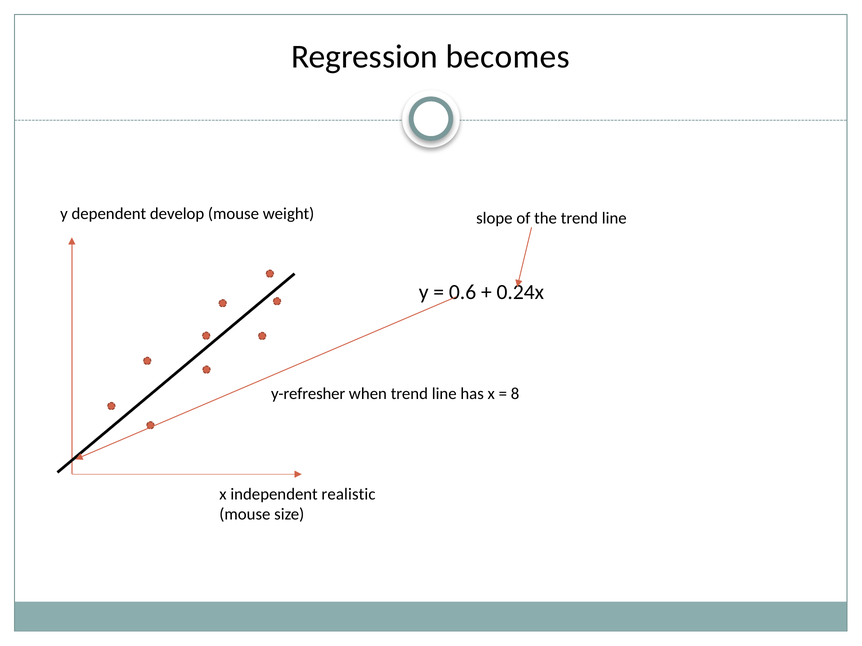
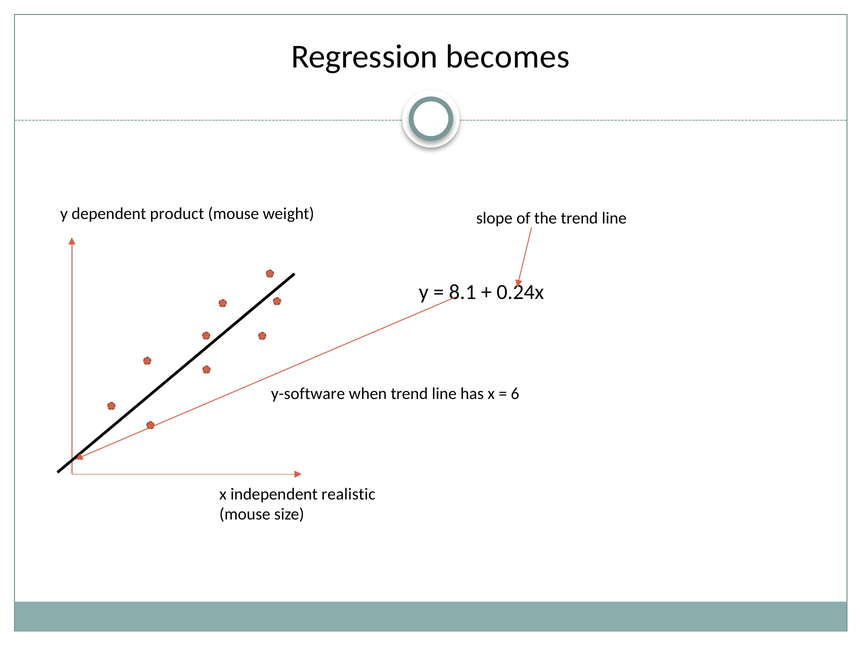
develop: develop -> product
0.6: 0.6 -> 8.1
y-refresher: y-refresher -> y-software
8: 8 -> 6
